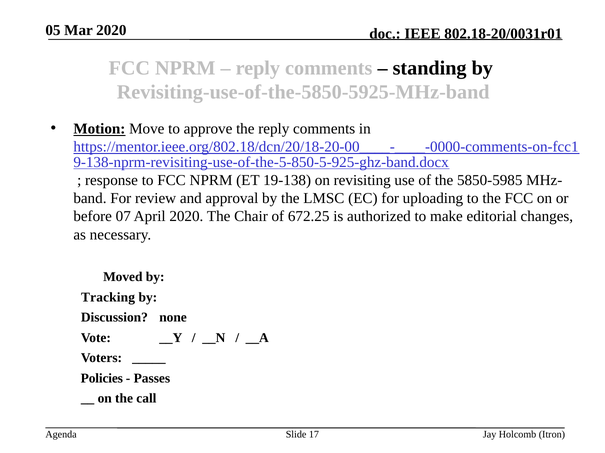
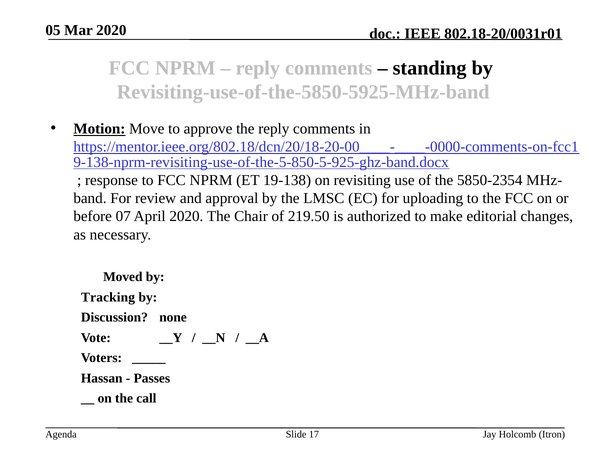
5850-5985: 5850-5985 -> 5850-2354
672.25: 672.25 -> 219.50
Policies: Policies -> Hassan
